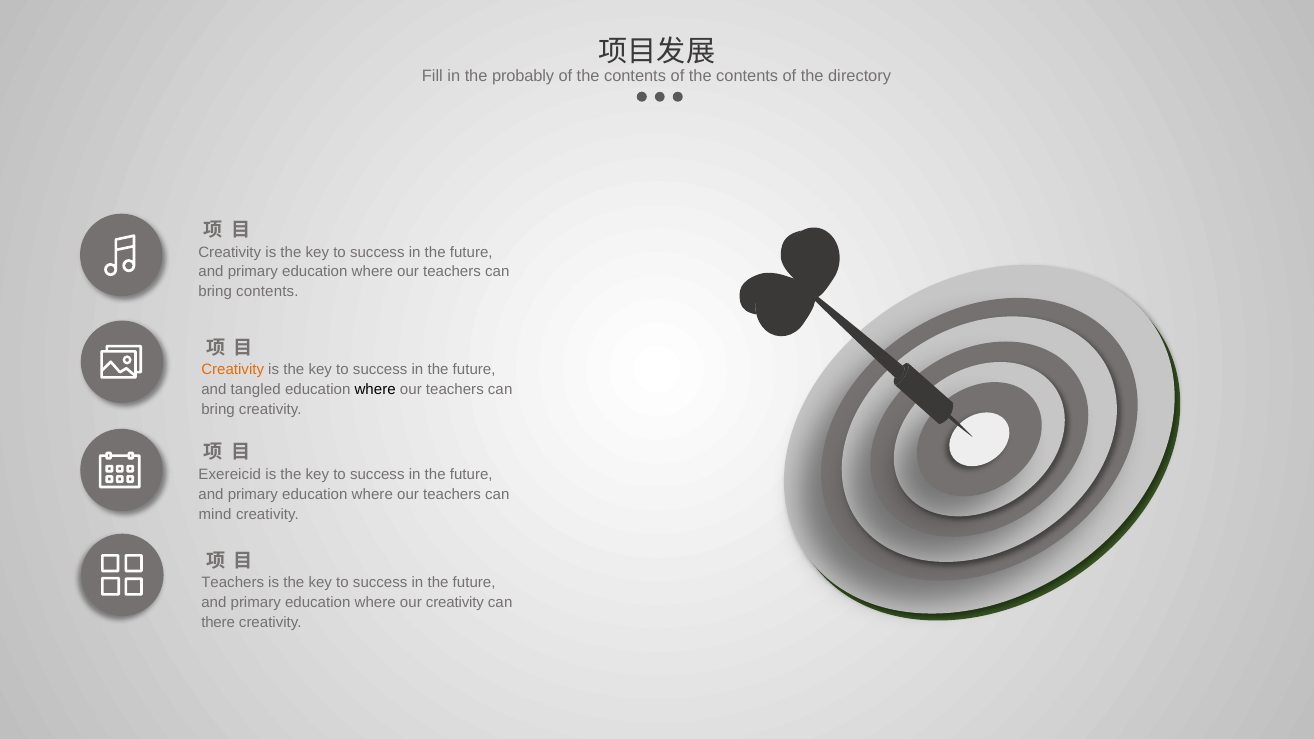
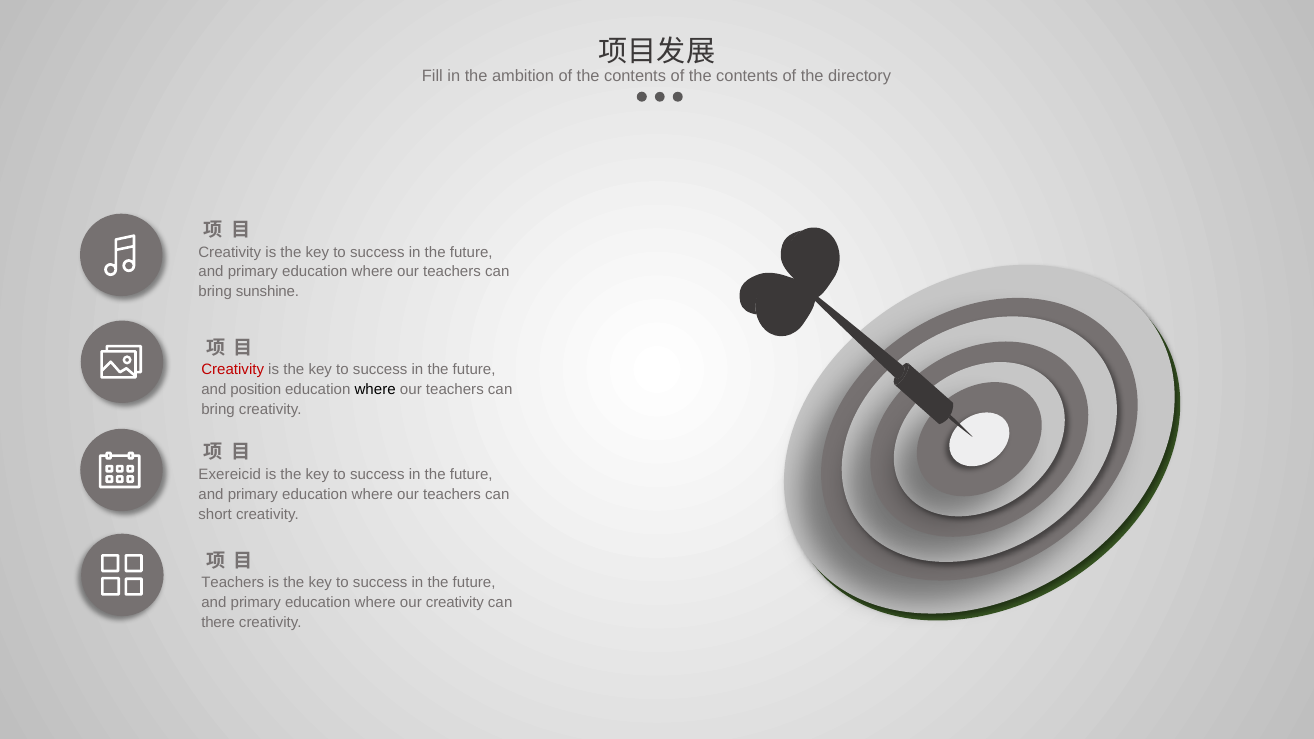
probably: probably -> ambition
bring contents: contents -> sunshine
Creativity at (233, 370) colour: orange -> red
tangled: tangled -> position
mind: mind -> short
